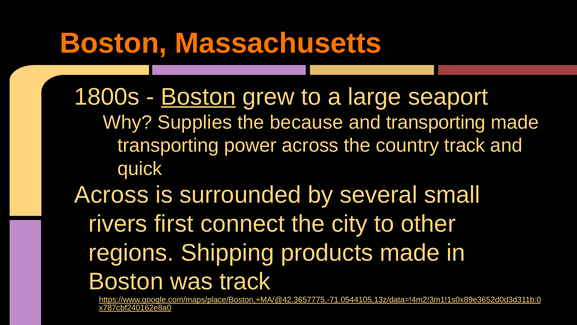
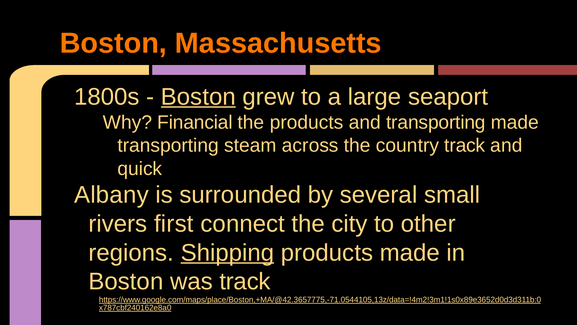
Supplies: Supplies -> Financial
the because: because -> products
power: power -> steam
Across at (111, 195): Across -> Albany
Shipping underline: none -> present
